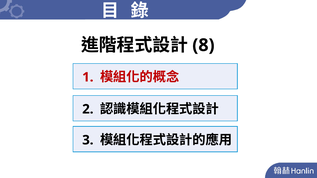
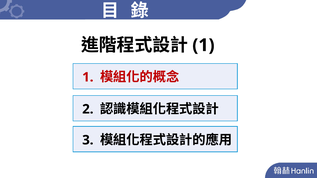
8 at (203, 45): 8 -> 1
